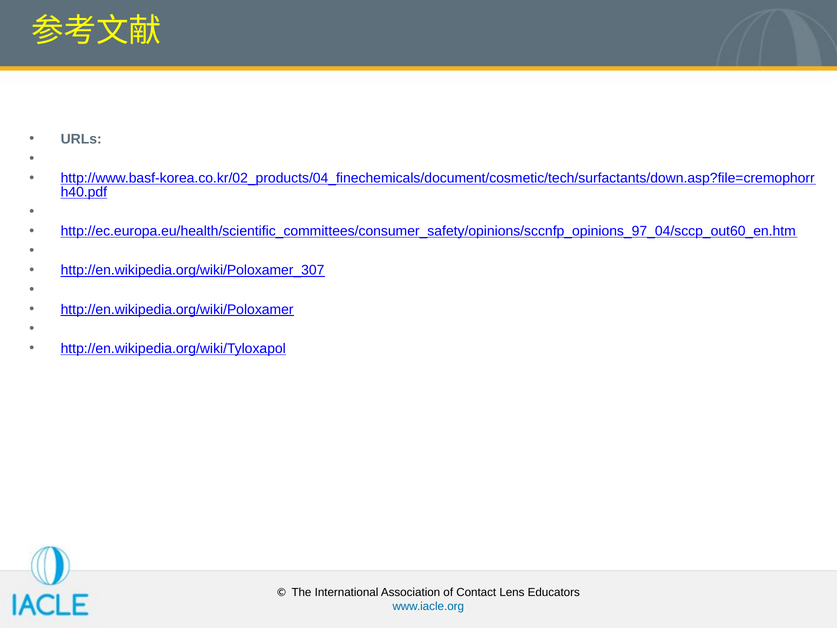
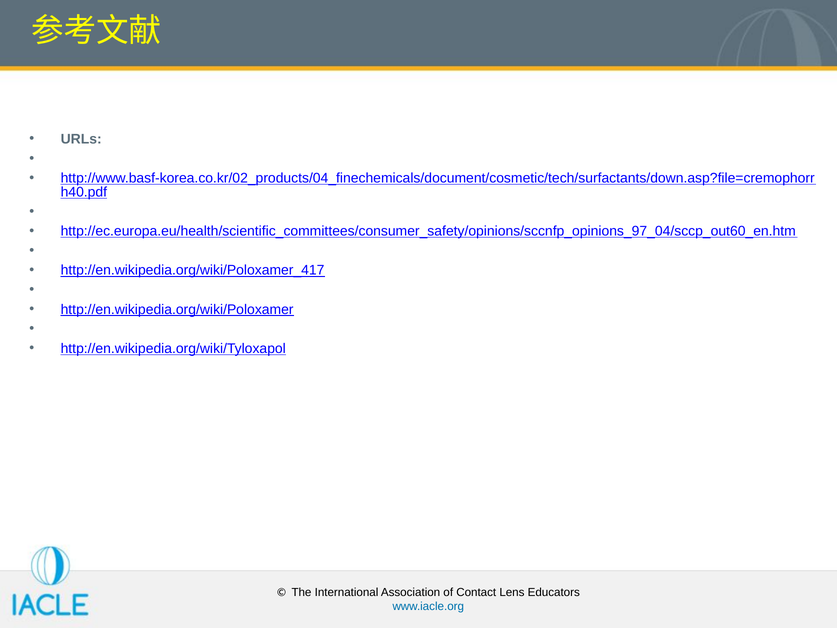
http://en.wikipedia.org/wiki/Poloxamer_307: http://en.wikipedia.org/wiki/Poloxamer_307 -> http://en.wikipedia.org/wiki/Poloxamer_417
